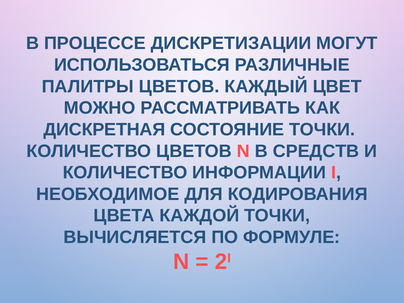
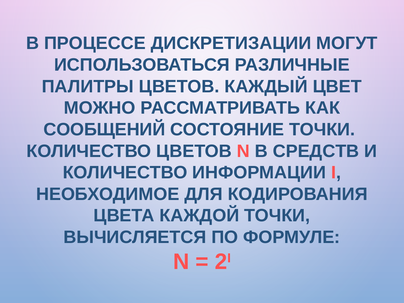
ДИСКРЕТНАЯ: ДИСКРЕТНАЯ -> СООБЩЕНИЙ
